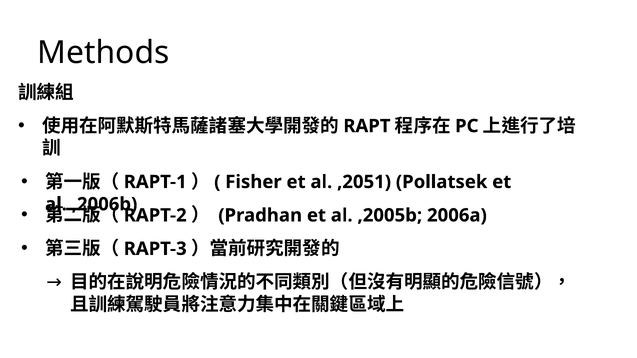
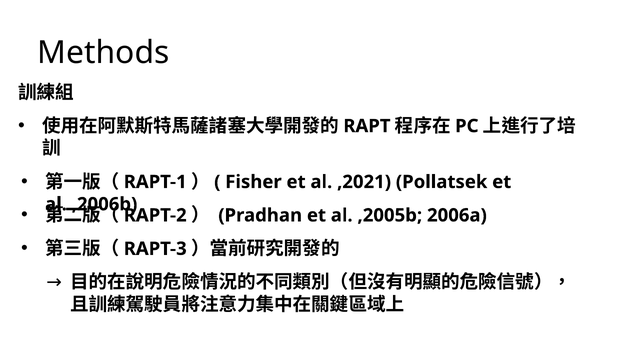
,2051: ,2051 -> ,2021
